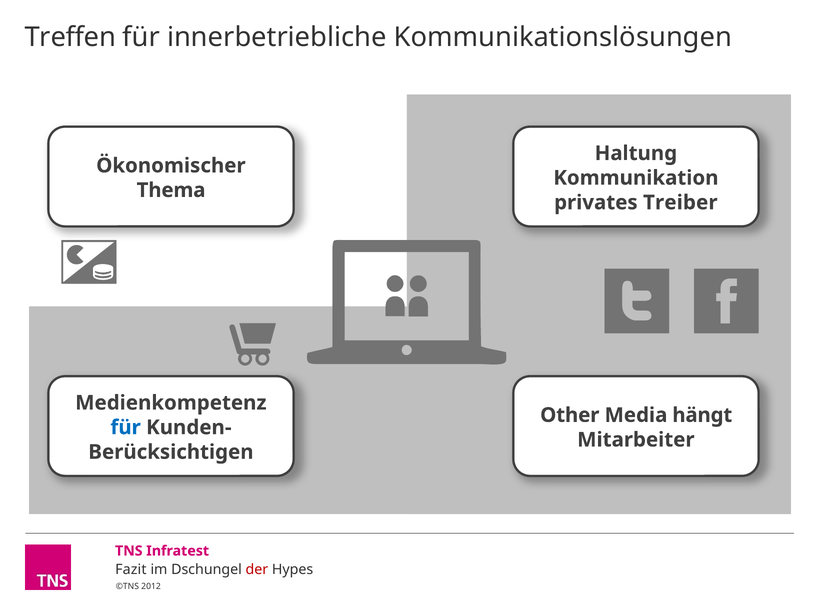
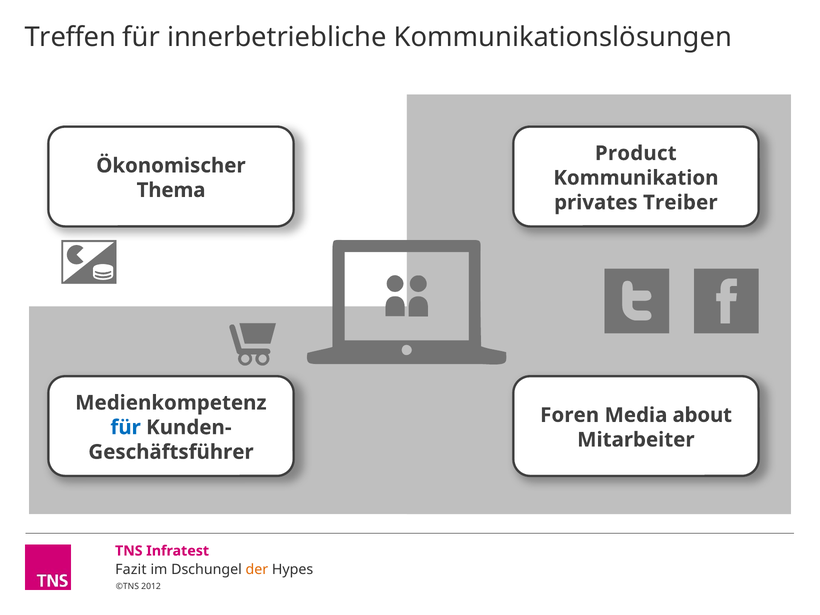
Haltung: Haltung -> Product
Other: Other -> Foren
hängt: hängt -> about
Berücksichtigen: Berücksichtigen -> Geschäftsführer
der colour: red -> orange
